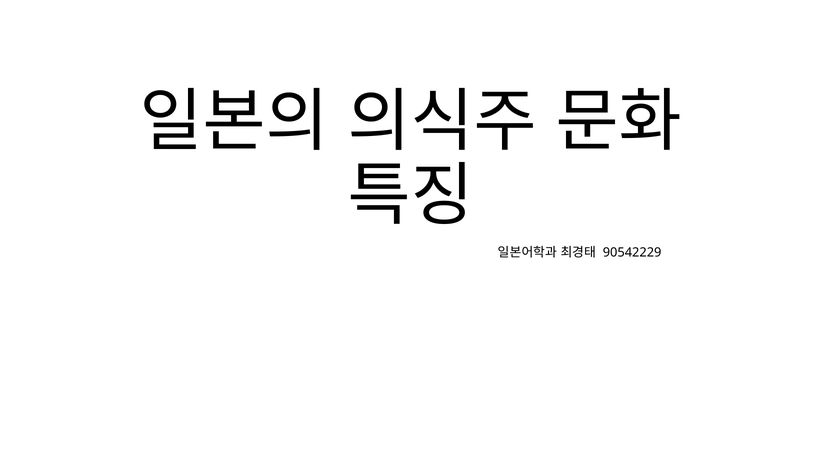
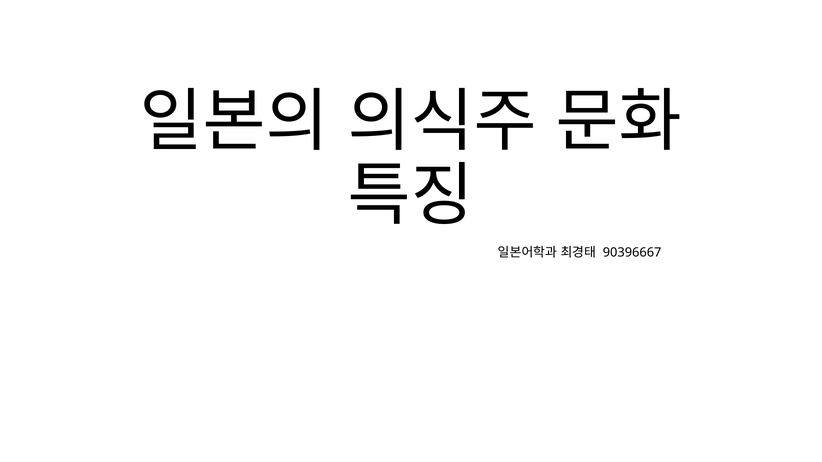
90542229: 90542229 -> 90396667
